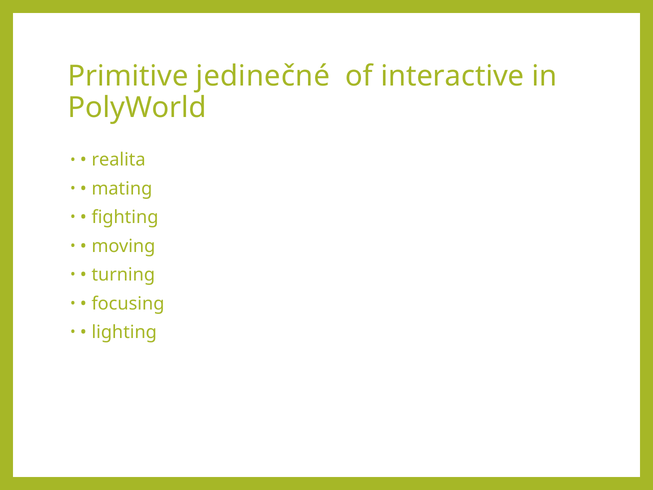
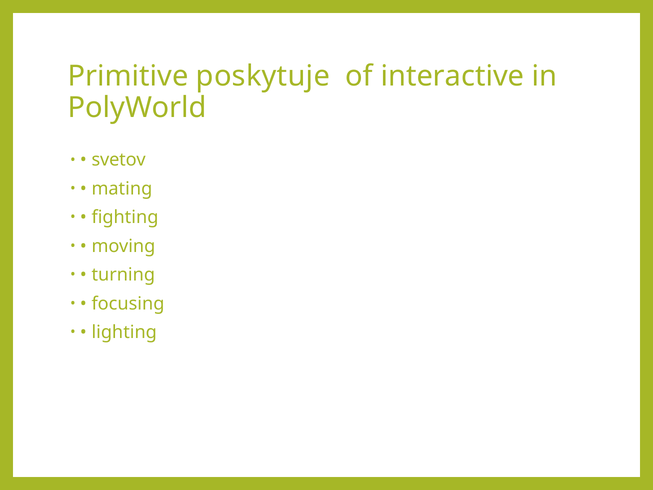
jedinečné: jedinečné -> poskytuje
realita: realita -> svetov
